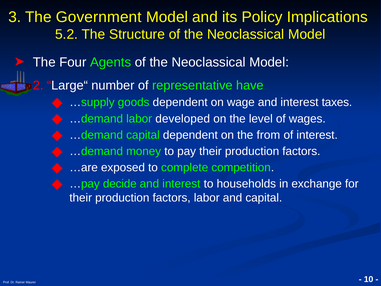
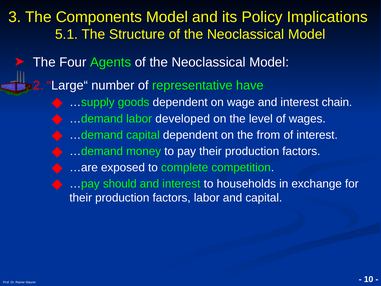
Government: Government -> Components
5.2: 5.2 -> 5.1
taxes: taxes -> chain
decide: decide -> should
